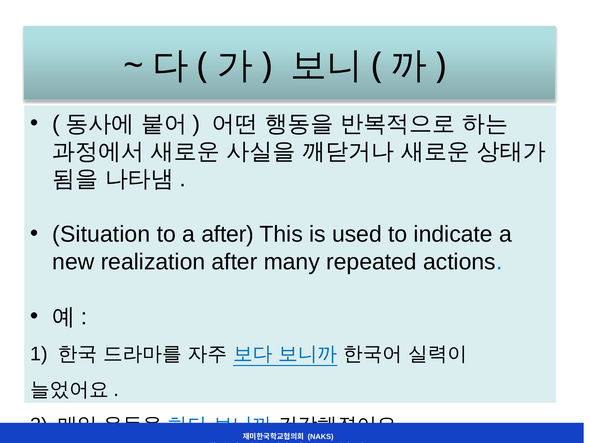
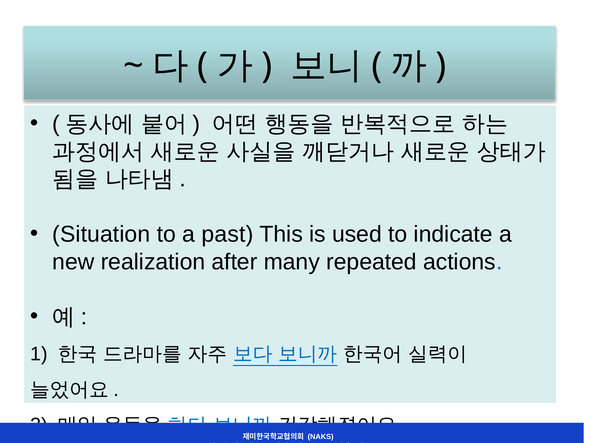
a after: after -> past
